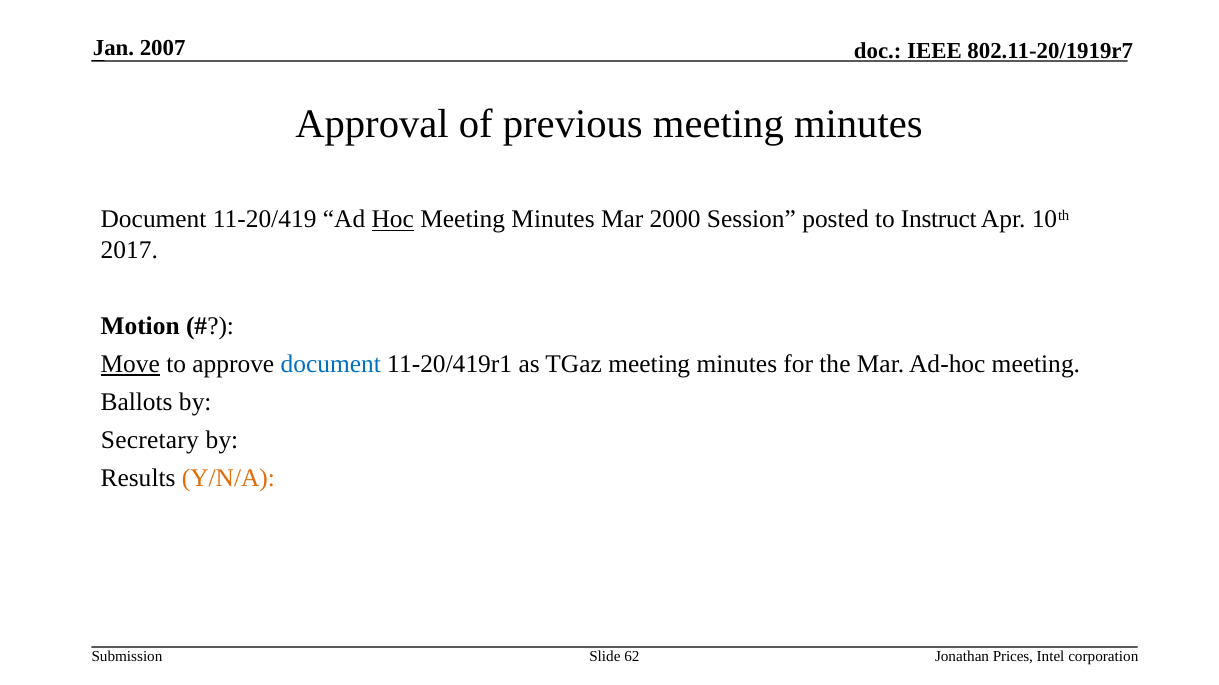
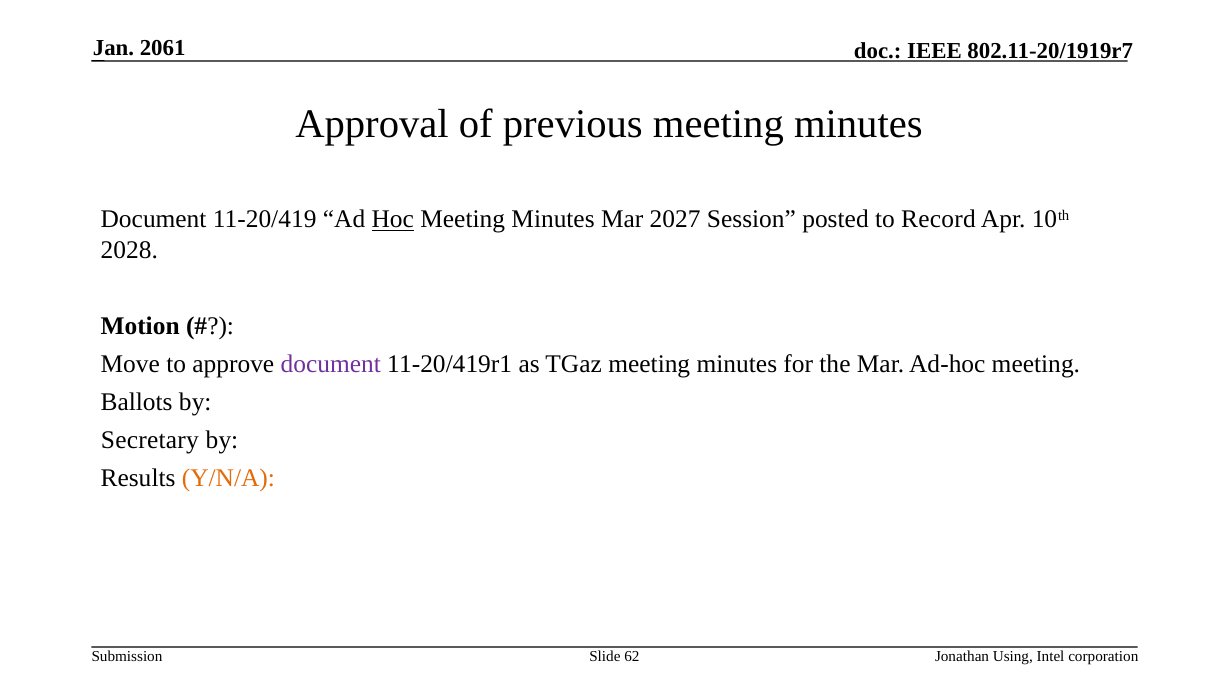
2007: 2007 -> 2061
2000: 2000 -> 2027
Instruct: Instruct -> Record
2017: 2017 -> 2028
Move underline: present -> none
document at (331, 365) colour: blue -> purple
Prices: Prices -> Using
